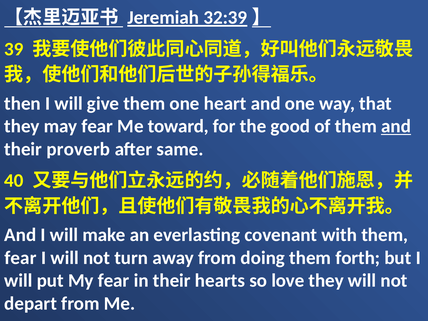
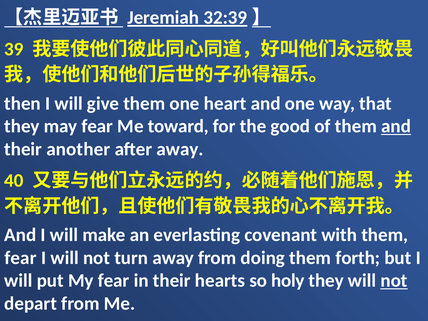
proverb: proverb -> another
after same: same -> away
love: love -> holy
not at (394, 281) underline: none -> present
